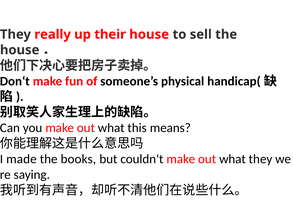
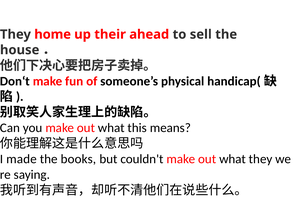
really: really -> home
their house: house -> ahead
